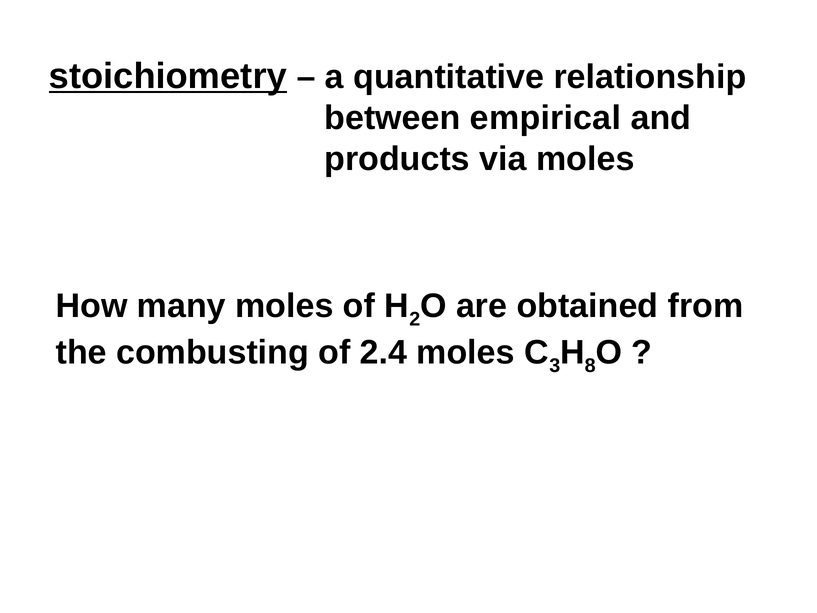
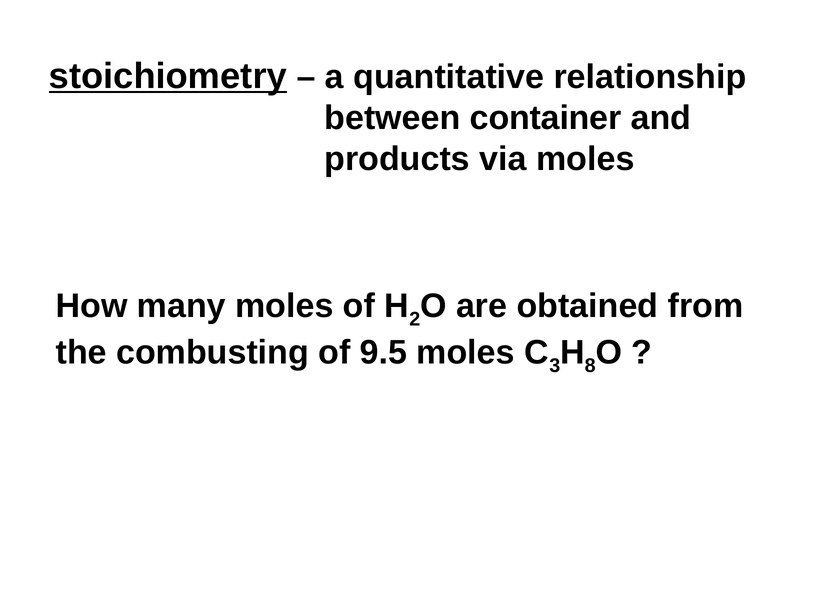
empirical: empirical -> container
2.4: 2.4 -> 9.5
